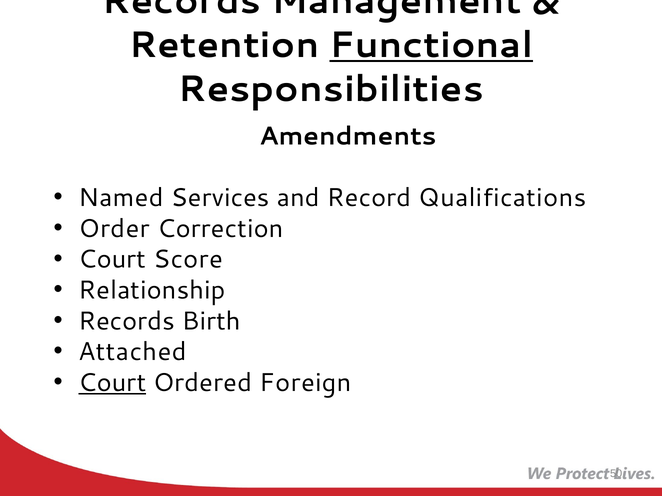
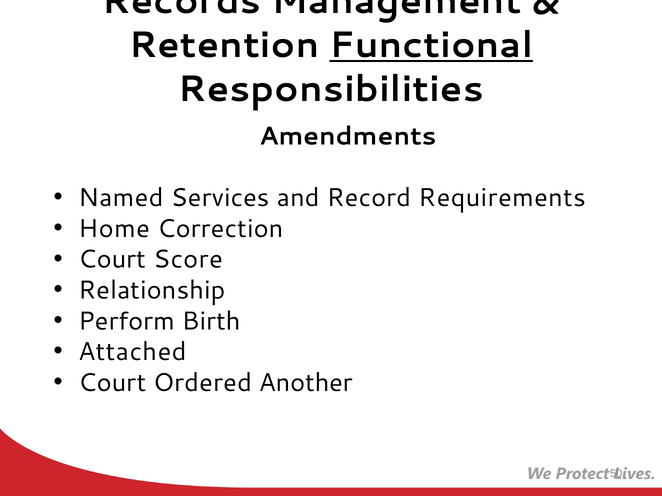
Qualifications: Qualifications -> Requirements
Order: Order -> Home
Records at (127, 321): Records -> Perform
Court at (112, 383) underline: present -> none
Foreign: Foreign -> Another
